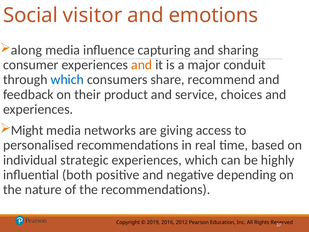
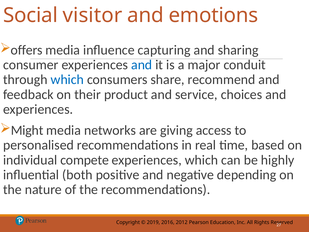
along: along -> offers
and at (142, 65) colour: orange -> blue
strategic: strategic -> compete
